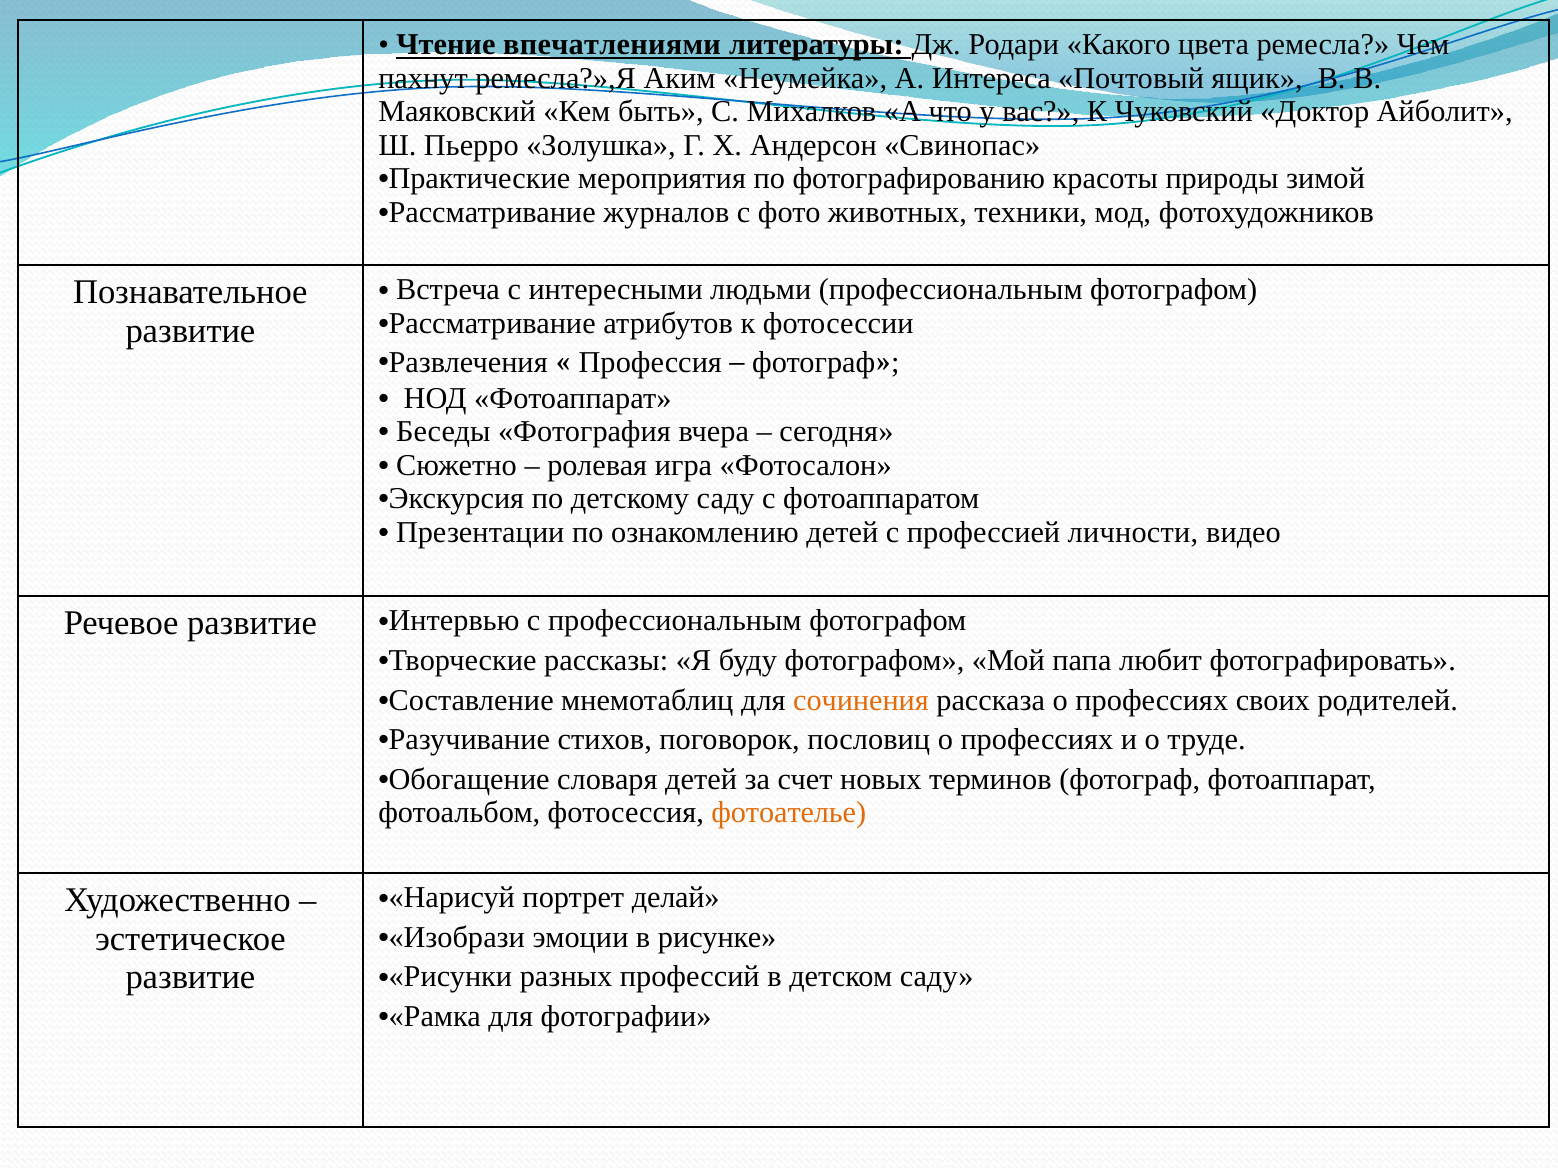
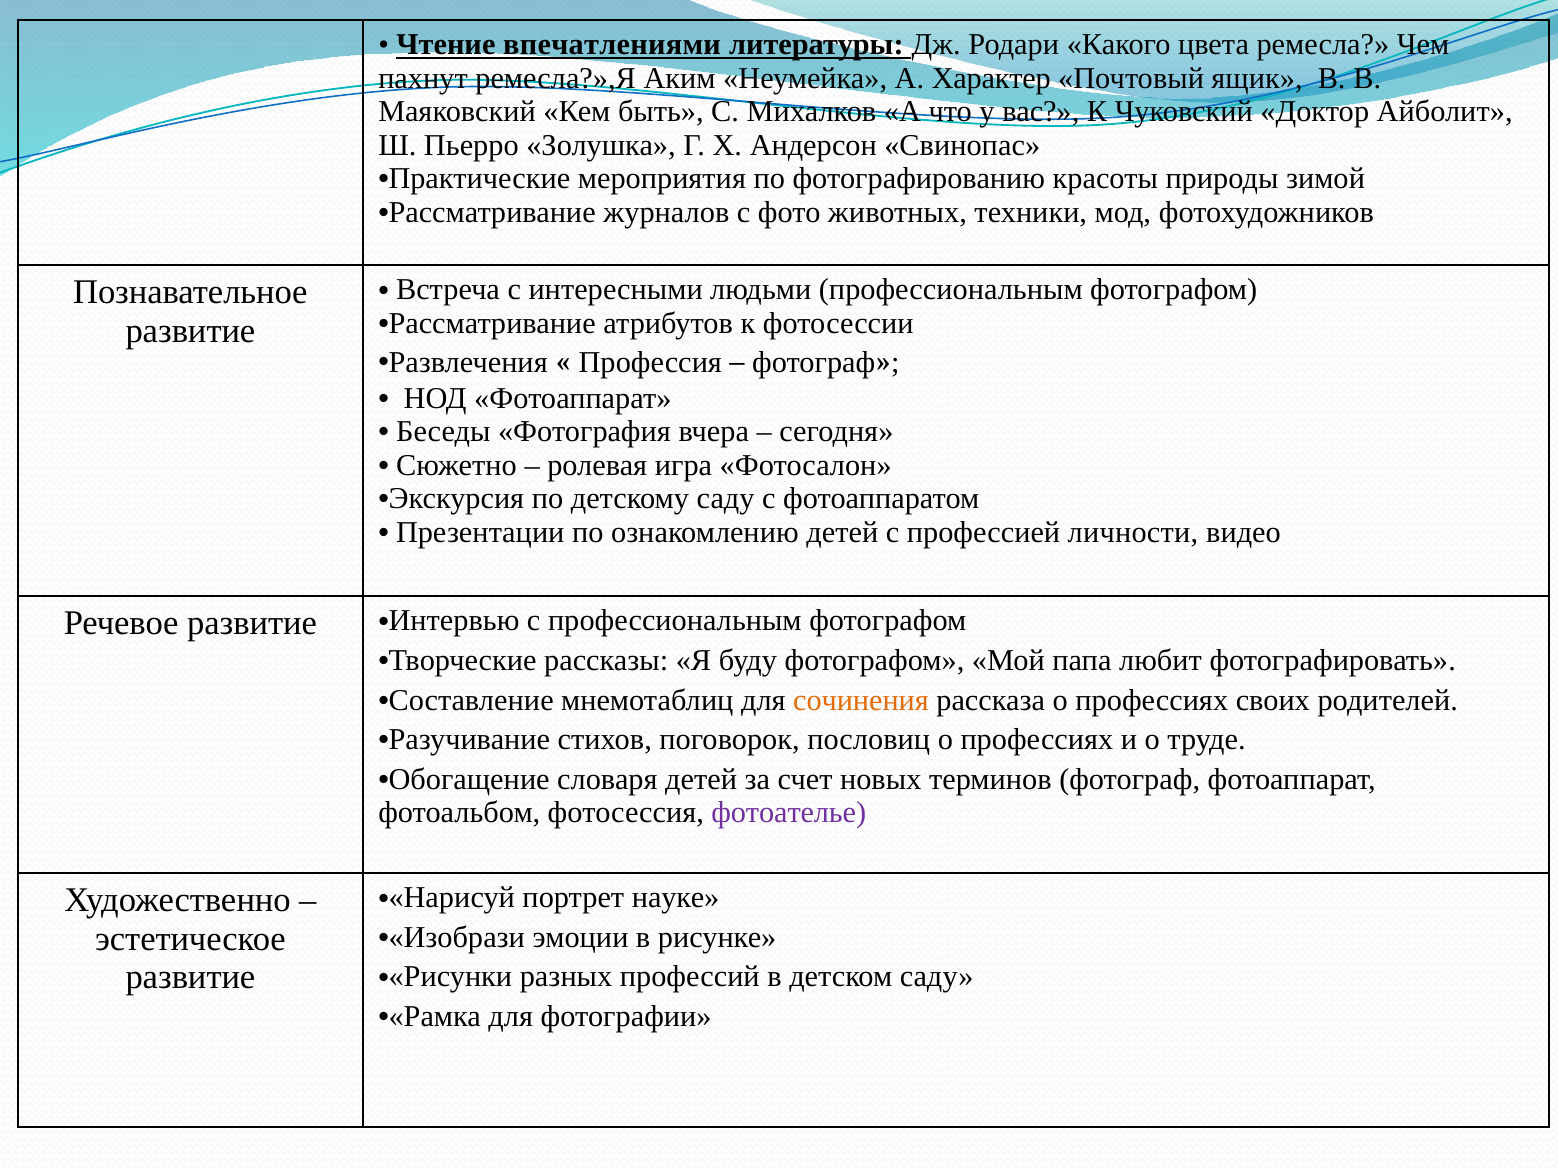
Интереса: Интереса -> Характер
фотоателье colour: orange -> purple
делай: делай -> науке
